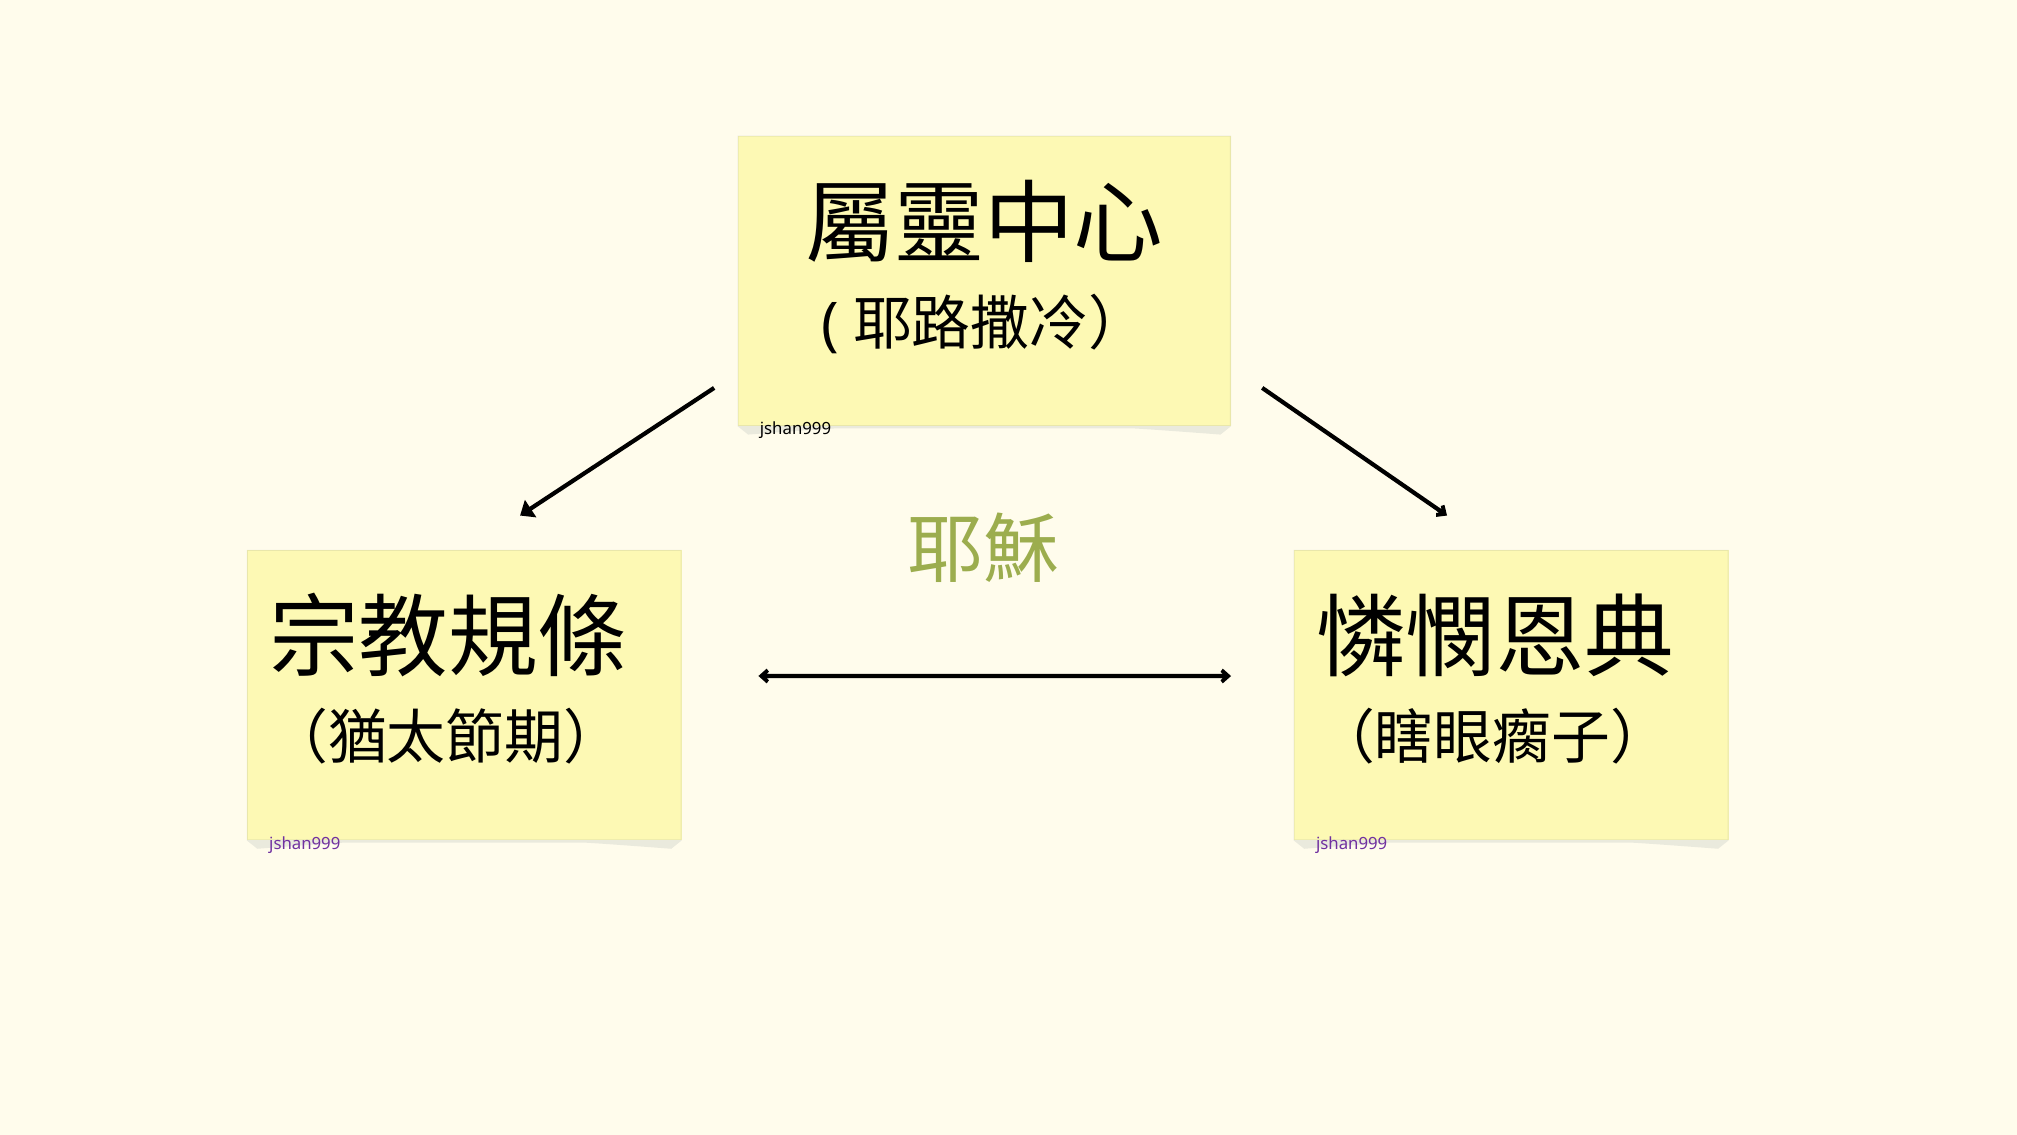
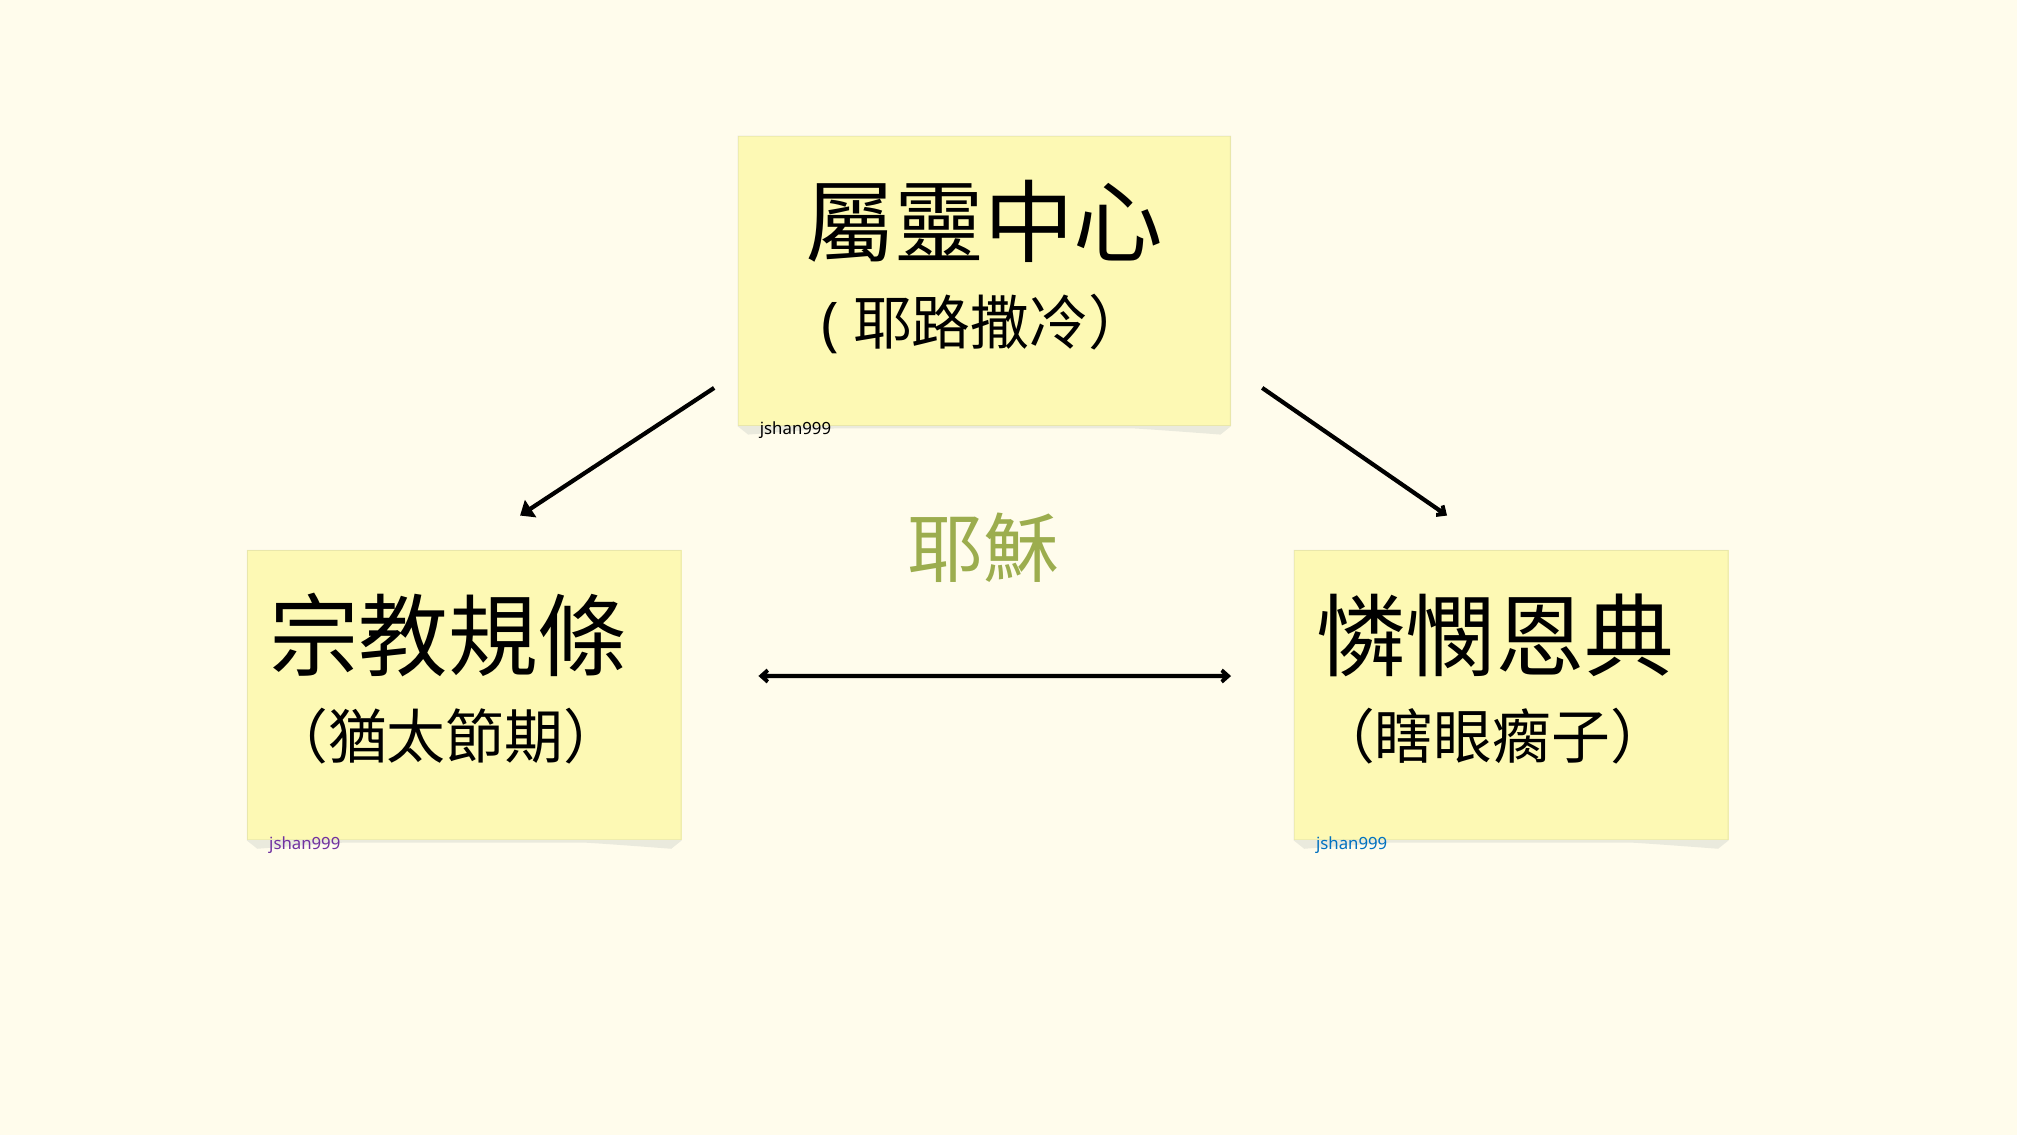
jshan999 at (1352, 843) colour: purple -> blue
